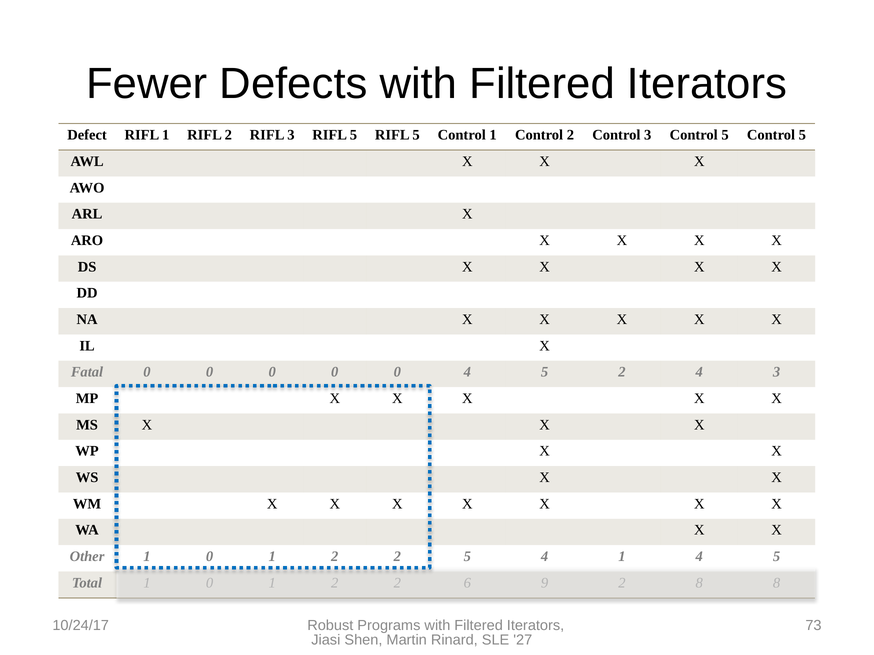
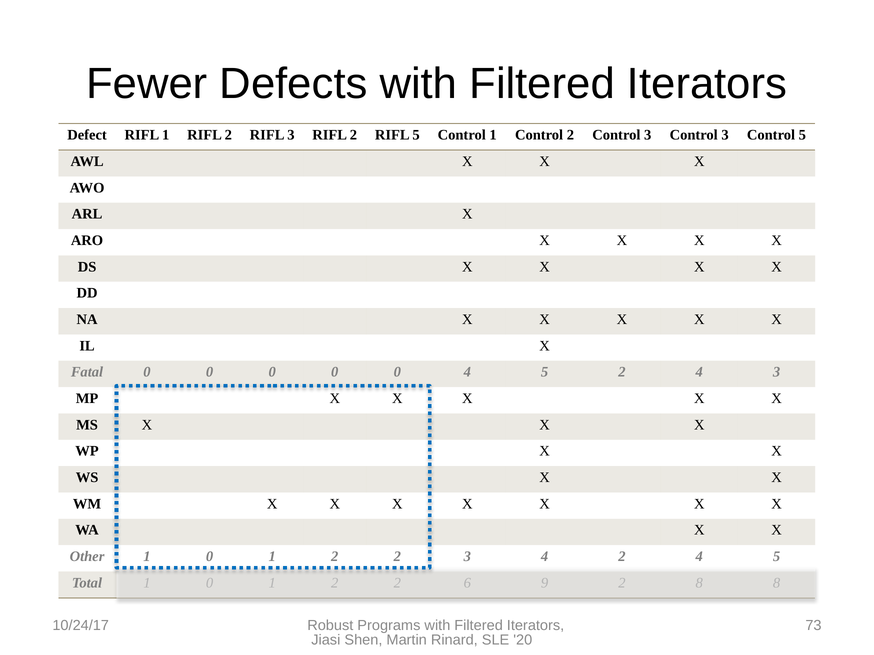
3 RIFL 5: 5 -> 2
3 Control 5: 5 -> 3
5 at (467, 557): 5 -> 3
4 1: 1 -> 2
27: 27 -> 20
